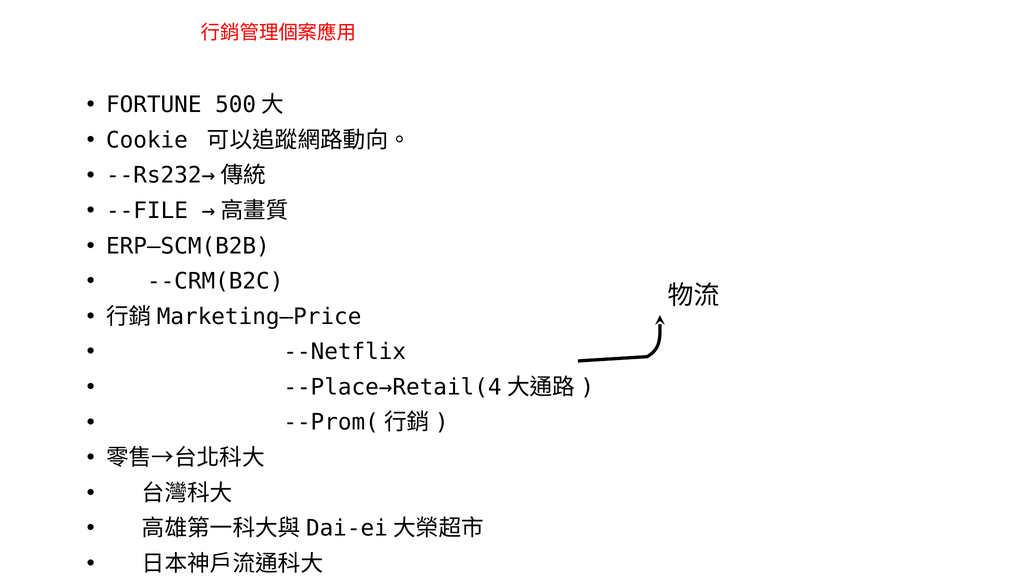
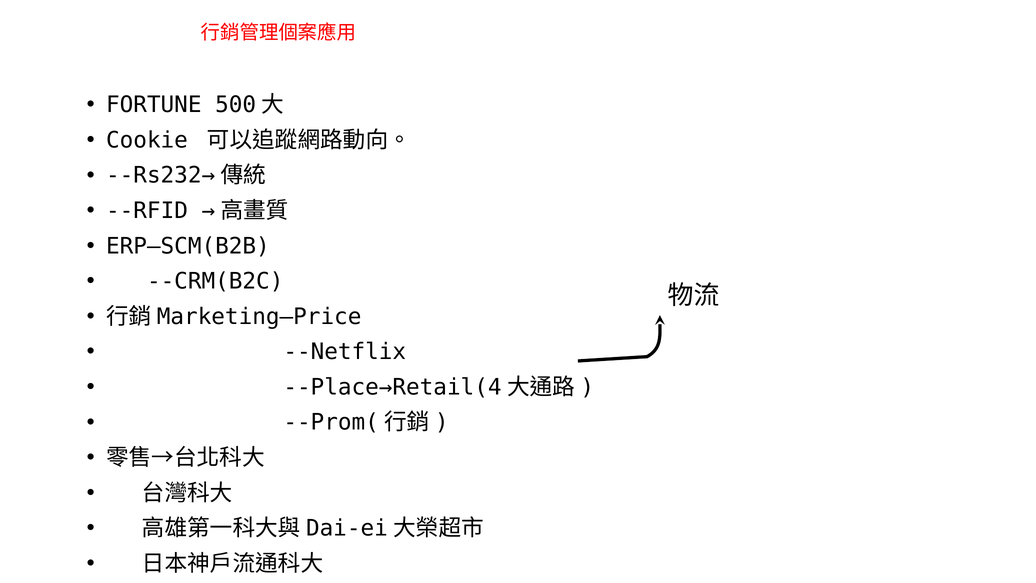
--FILE: --FILE -> --RFID
